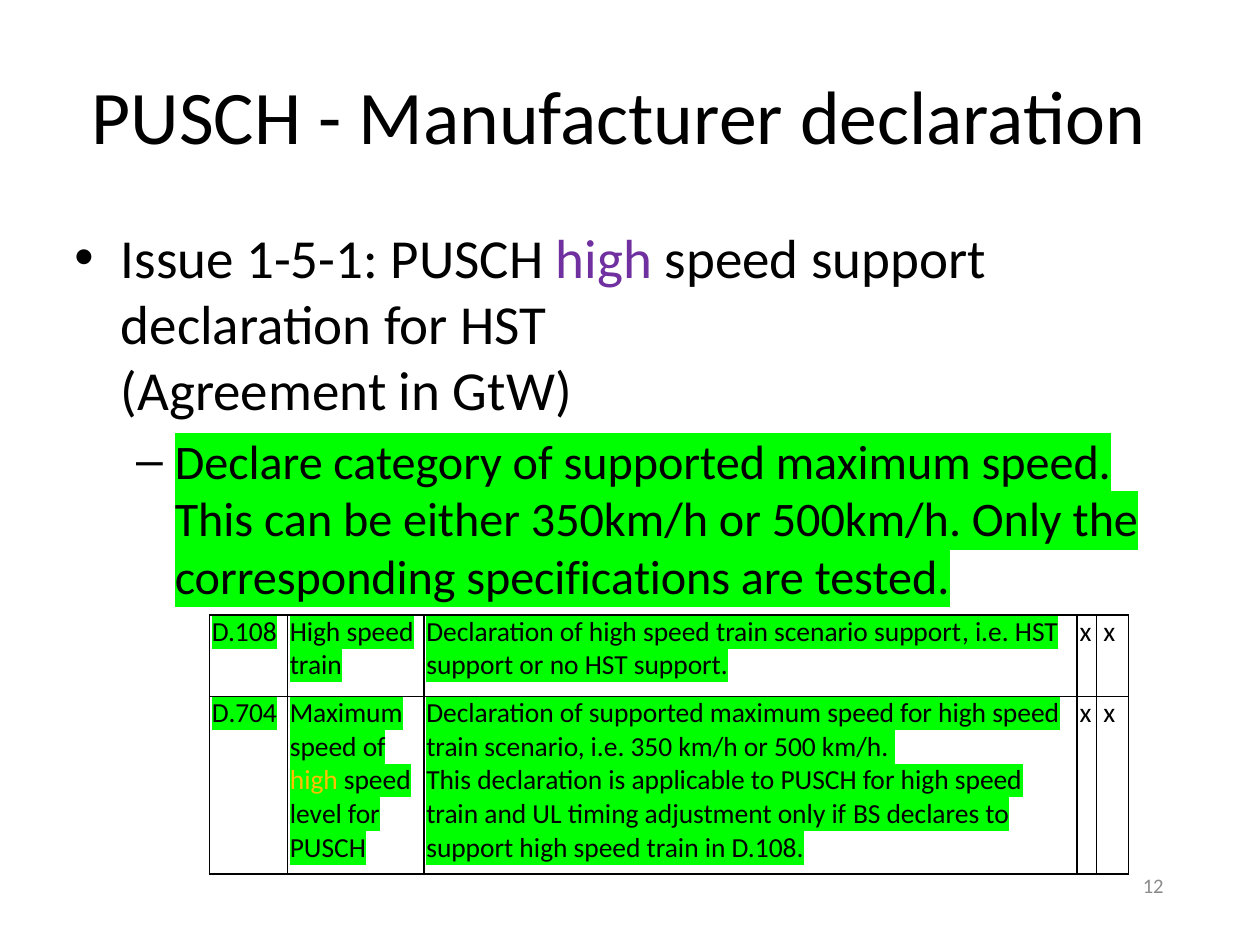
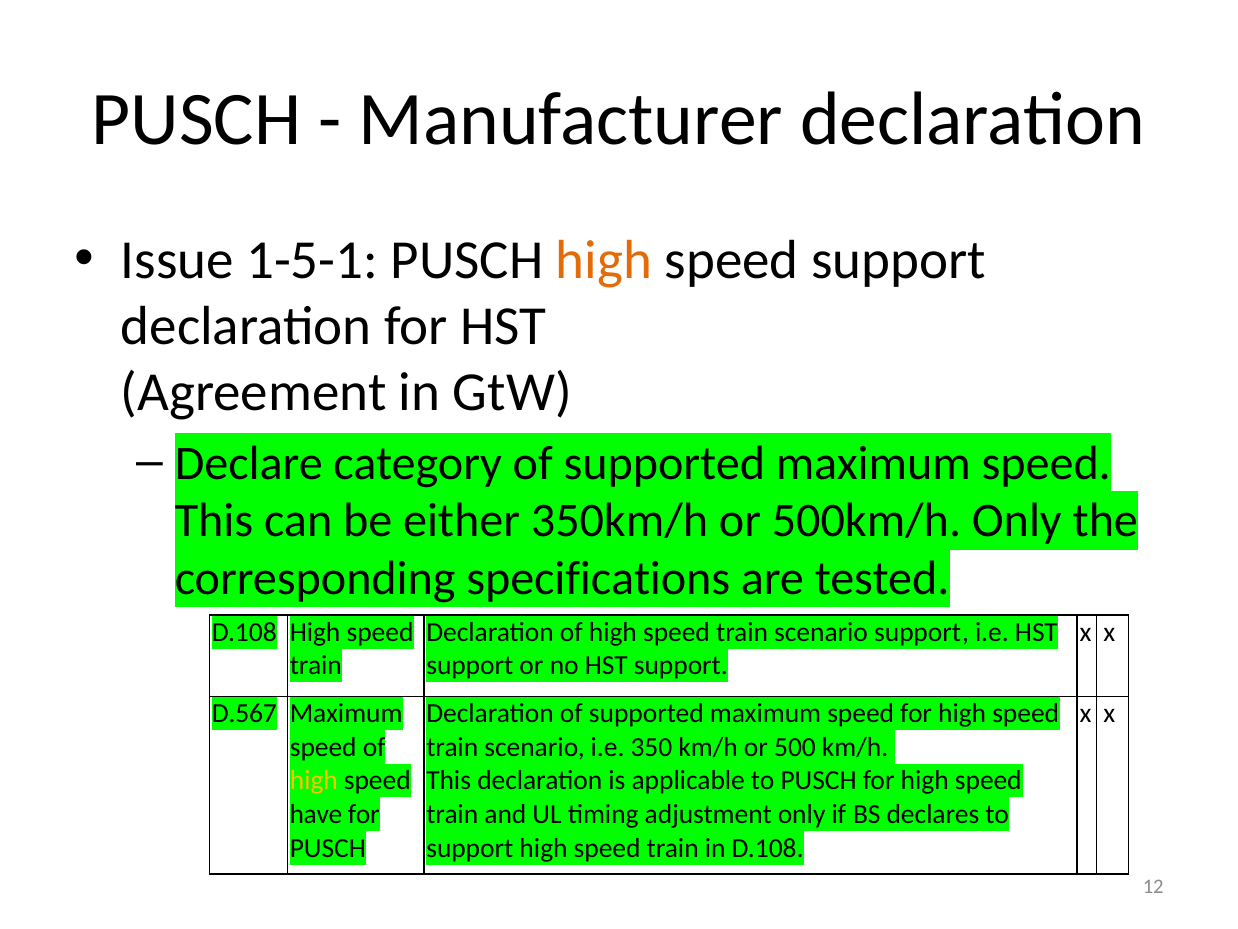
high at (604, 260) colour: purple -> orange
D.704: D.704 -> D.567
level: level -> have
